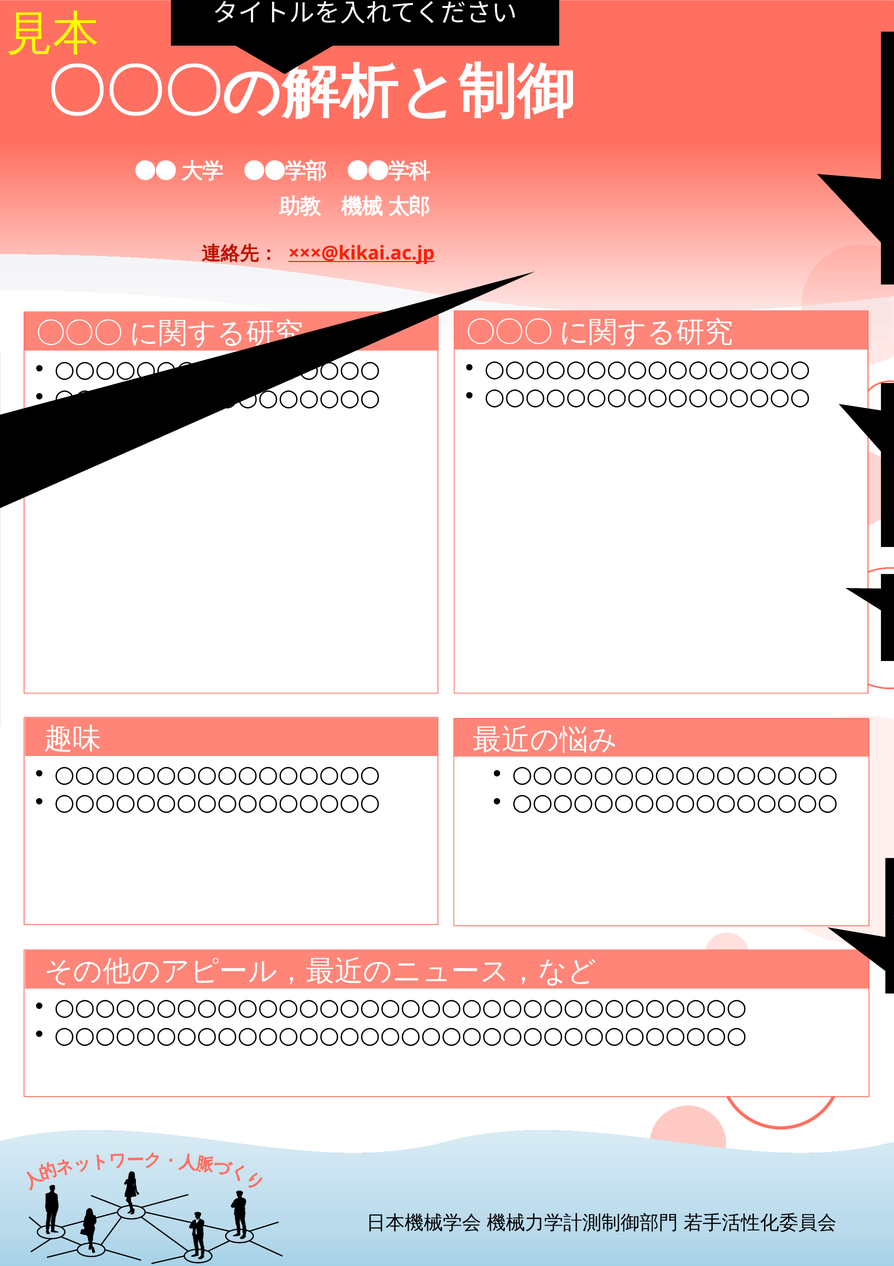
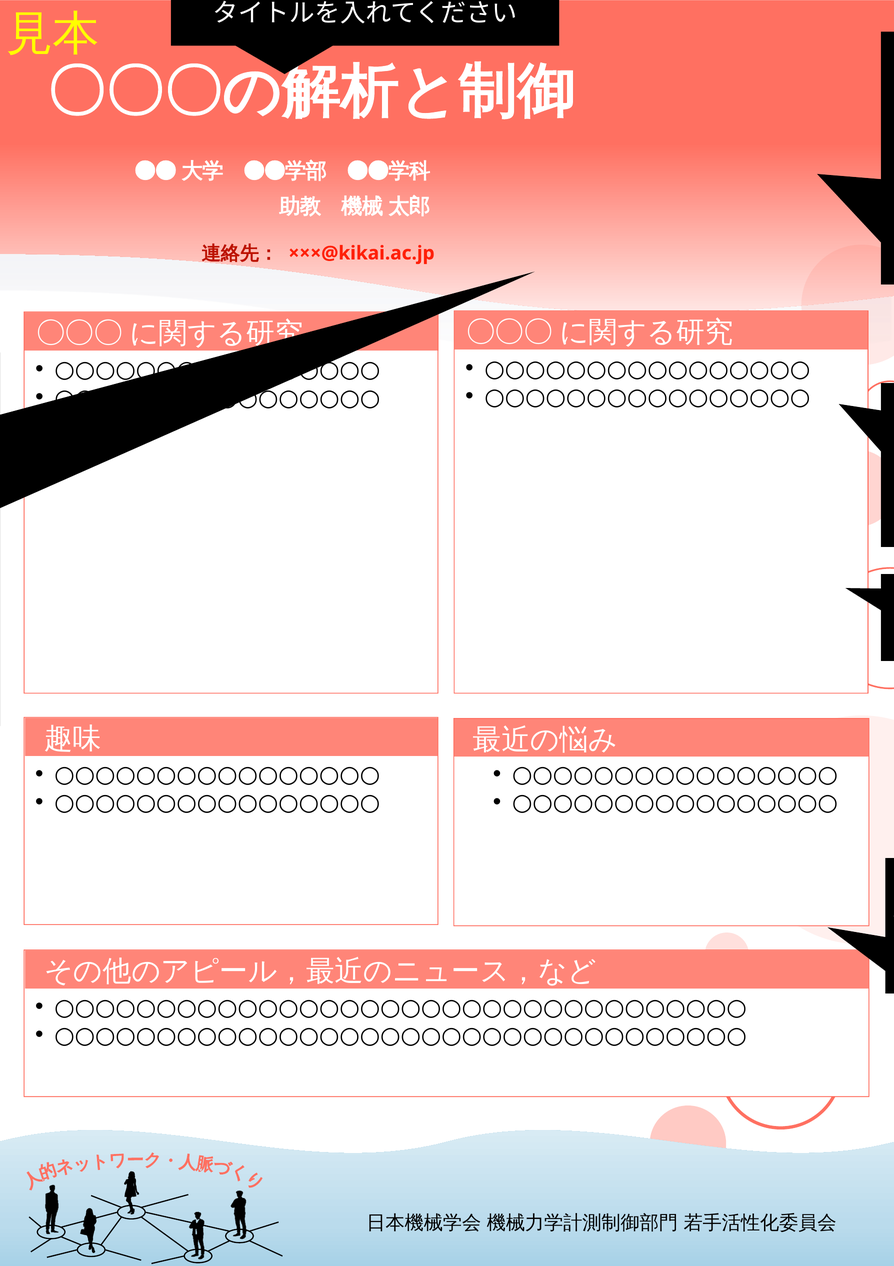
×××@kikai.ac.jp underline: present -> none
